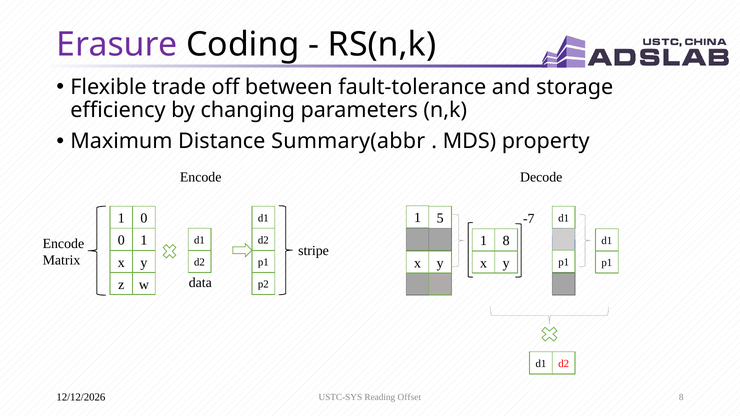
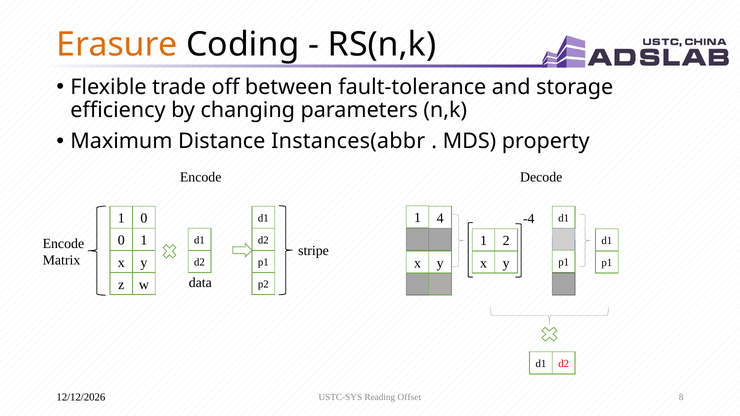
Erasure colour: purple -> orange
Summary(abbr: Summary(abbr -> Instances(abbr
5: 5 -> 4
-7: -7 -> -4
1 8: 8 -> 2
